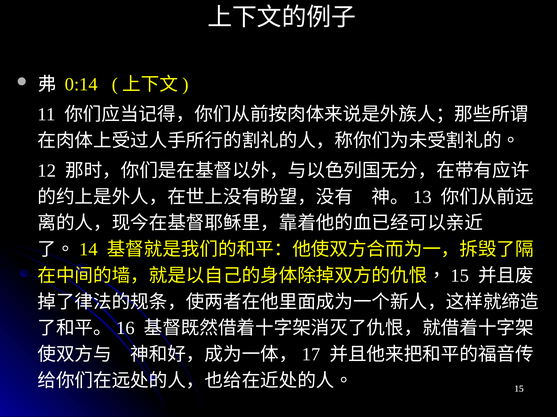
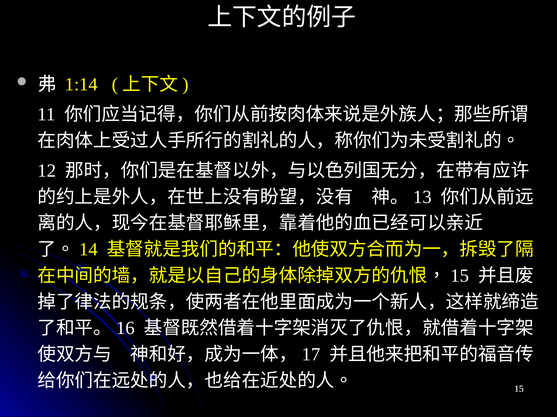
0:14: 0:14 -> 1:14
